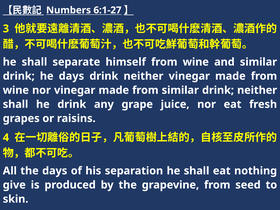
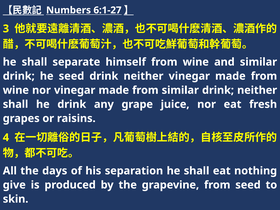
he days: days -> seed
